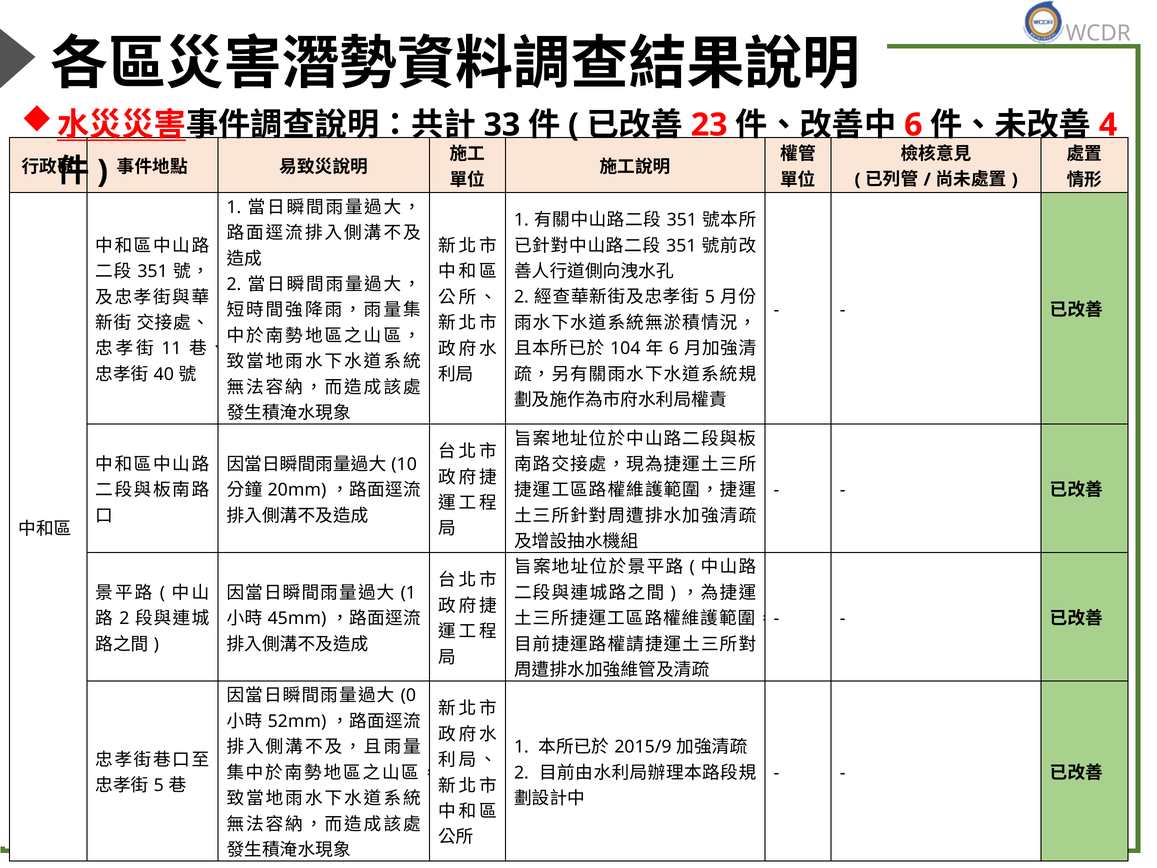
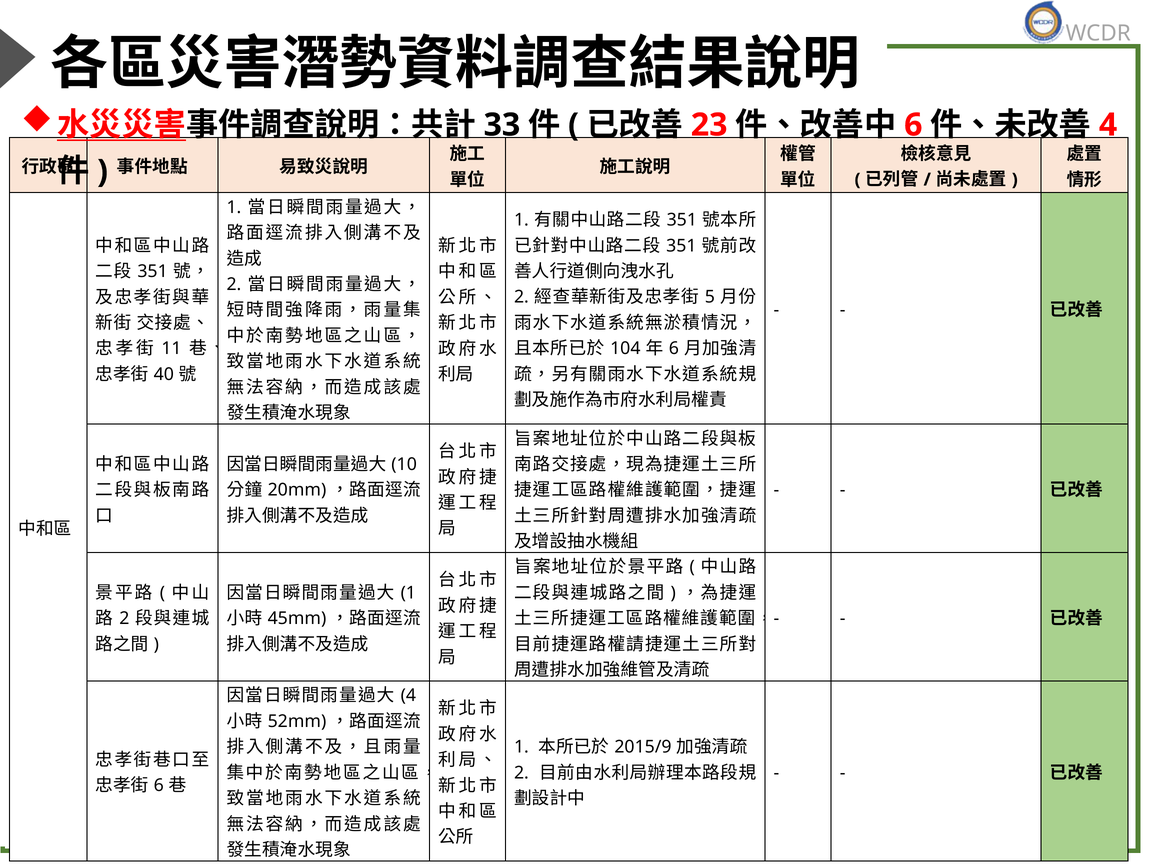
0 at (408, 695): 0 -> 4
5 at (159, 785): 5 -> 6
